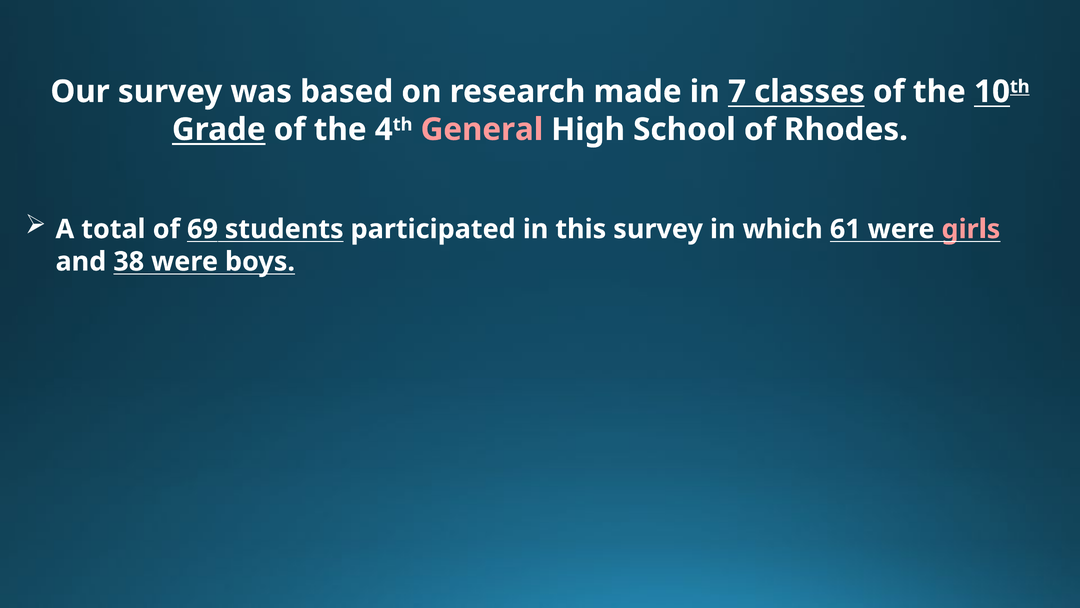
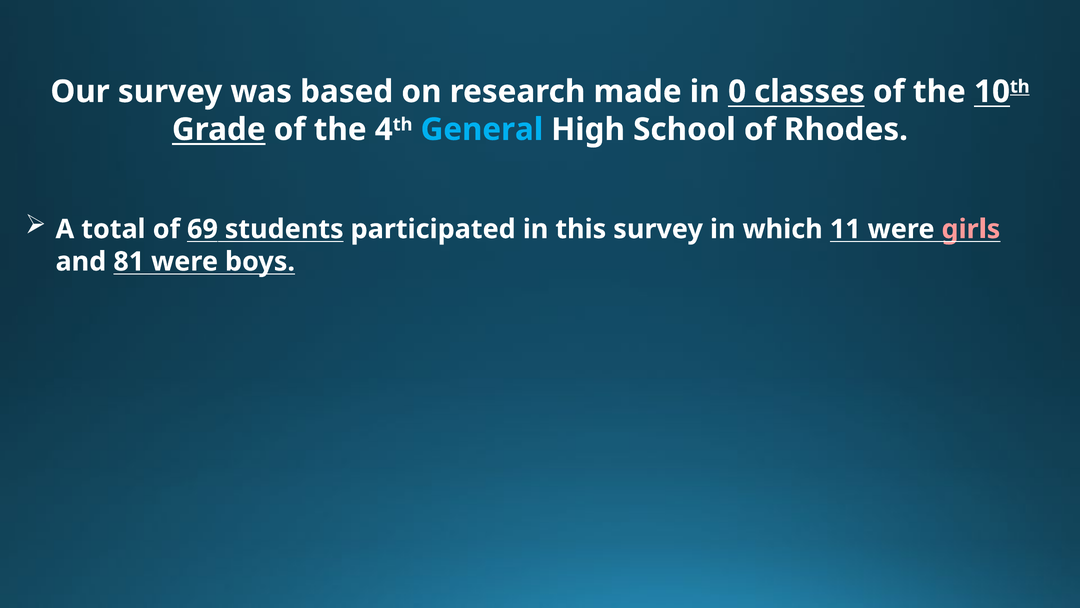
7: 7 -> 0
General colour: pink -> light blue
61: 61 -> 11
38: 38 -> 81
